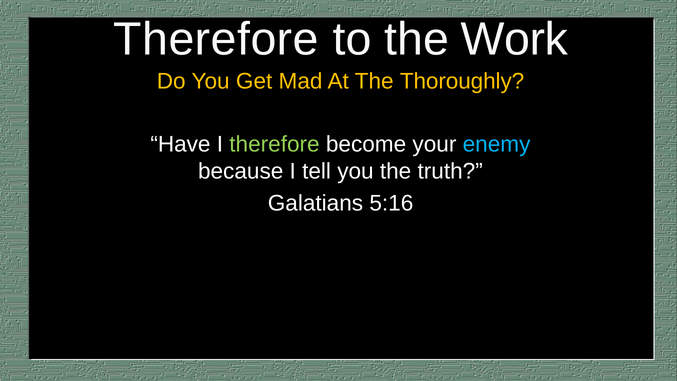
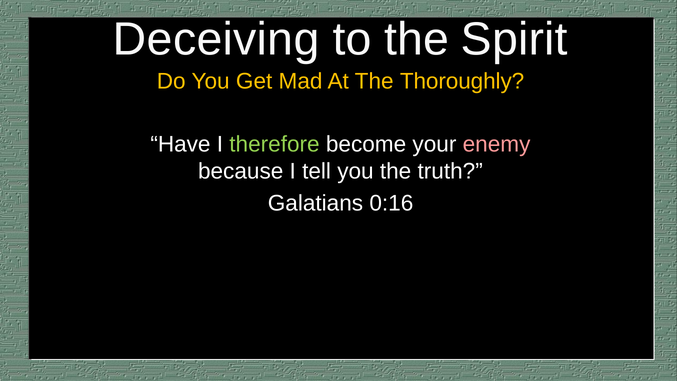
Therefore at (216, 39): Therefore -> Deceiving
Work: Work -> Spirit
enemy colour: light blue -> pink
5:16: 5:16 -> 0:16
